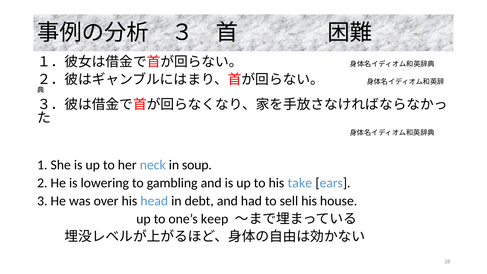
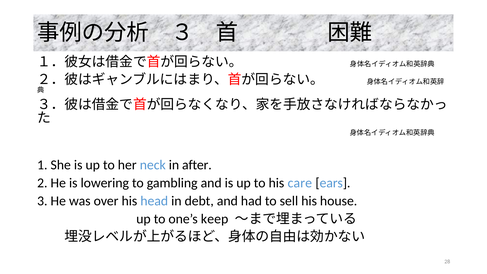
soup: soup -> after
take: take -> care
